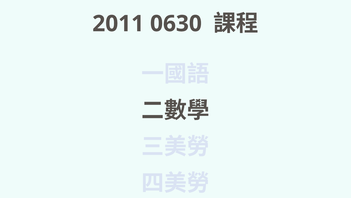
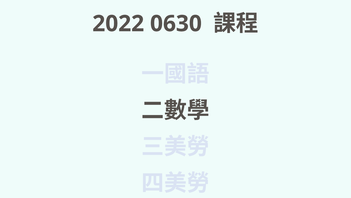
2011: 2011 -> 2022
